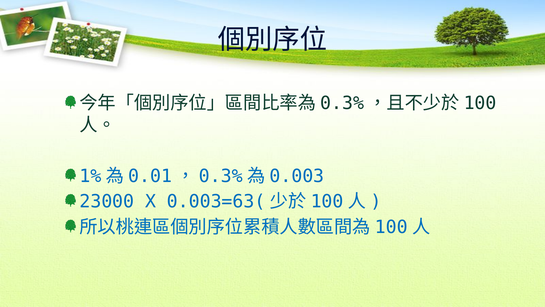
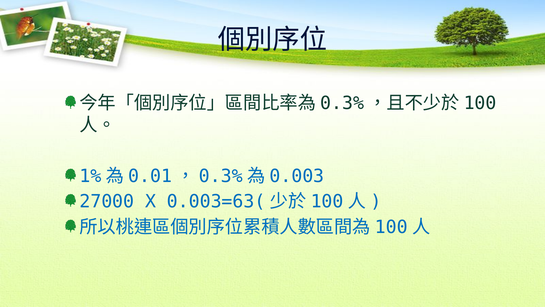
23000: 23000 -> 27000
